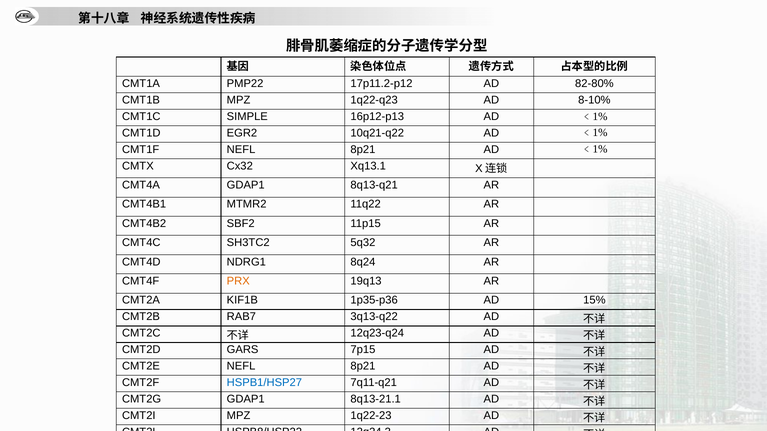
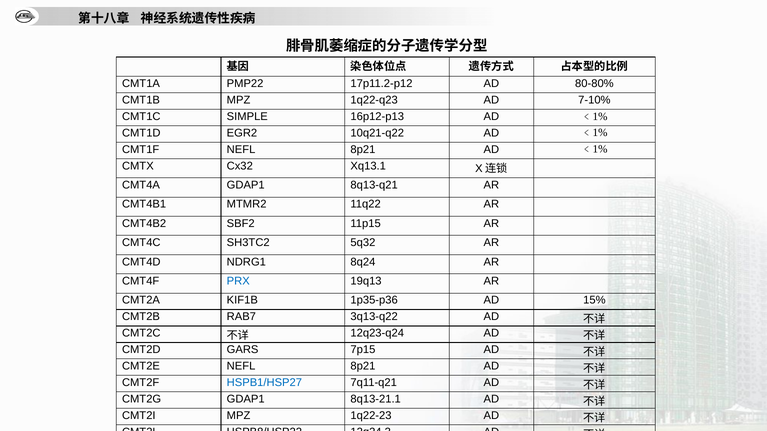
82-80%: 82-80% -> 80-80%
8-10%: 8-10% -> 7-10%
PRX colour: orange -> blue
